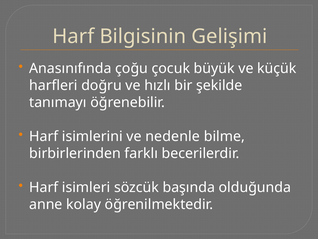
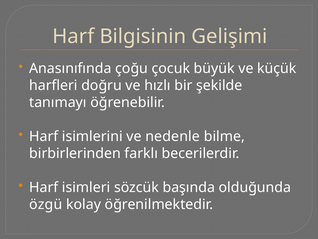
anne: anne -> özgü
